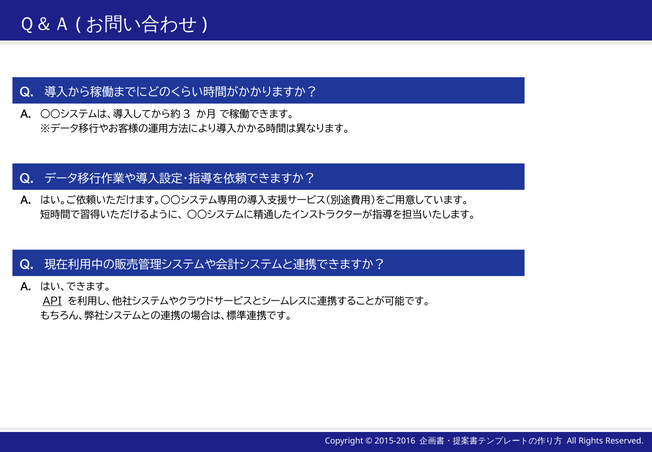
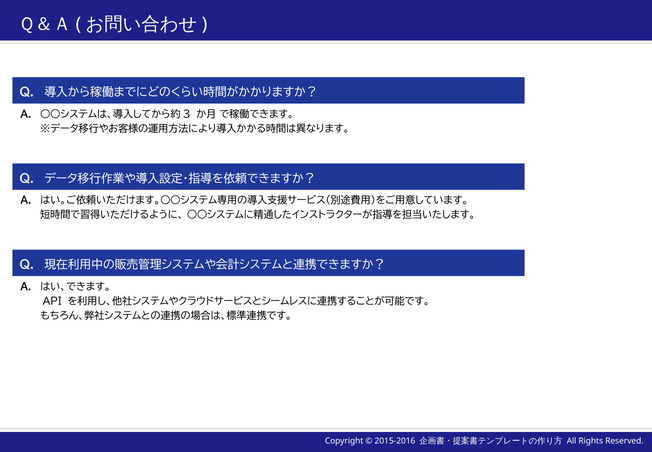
API underline: present -> none
